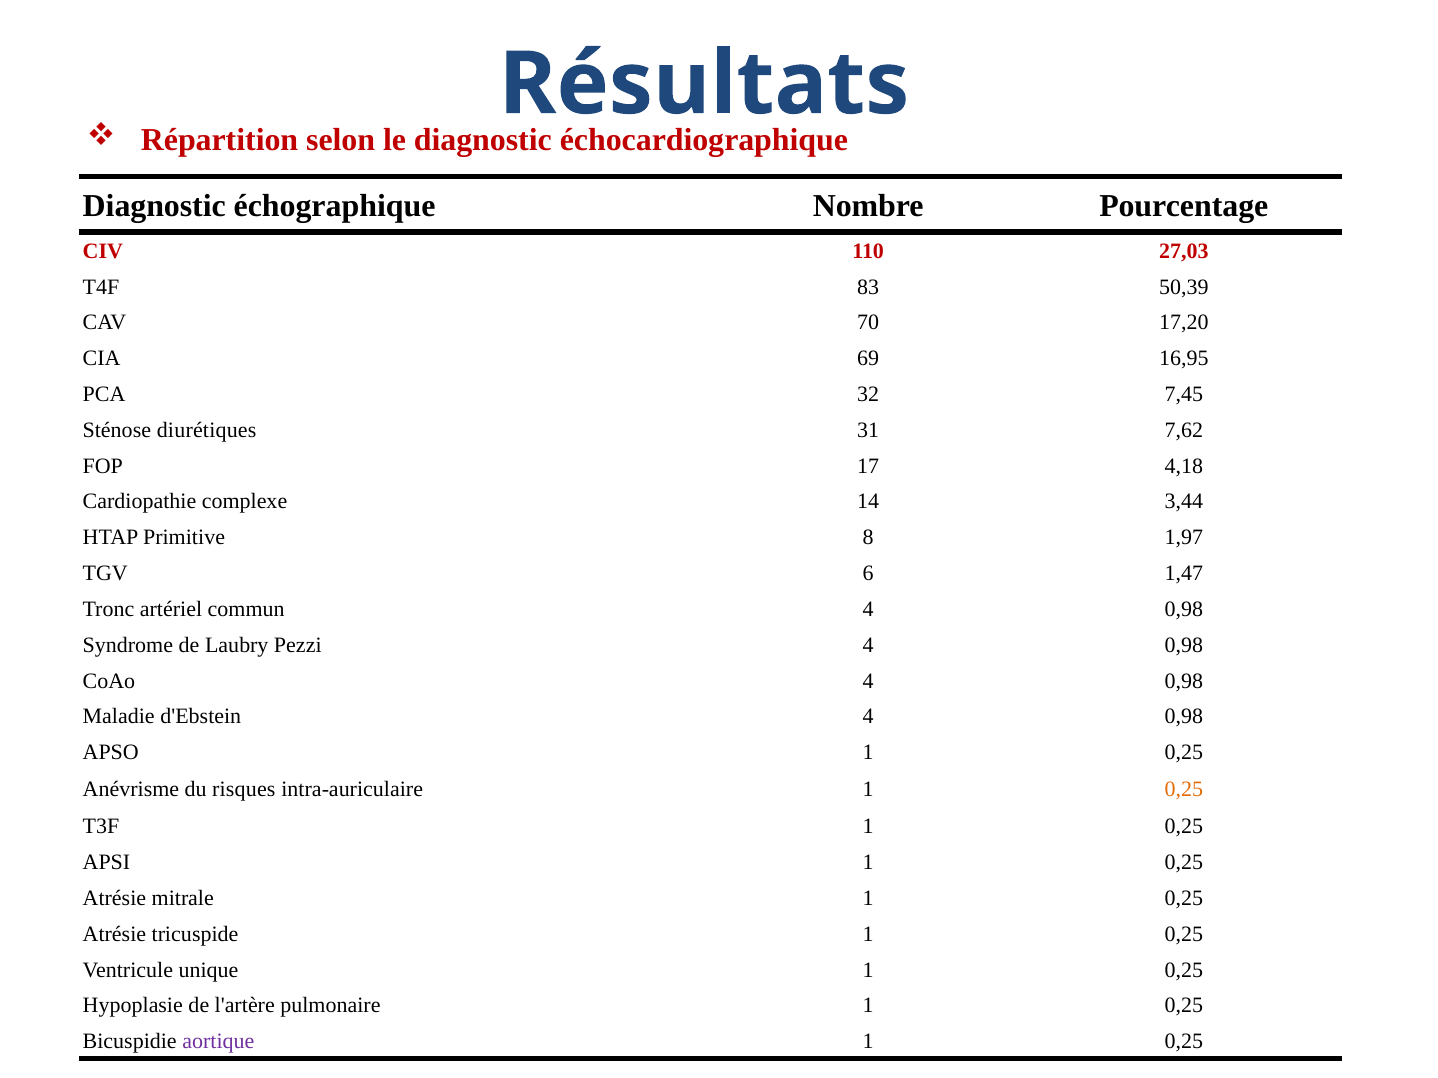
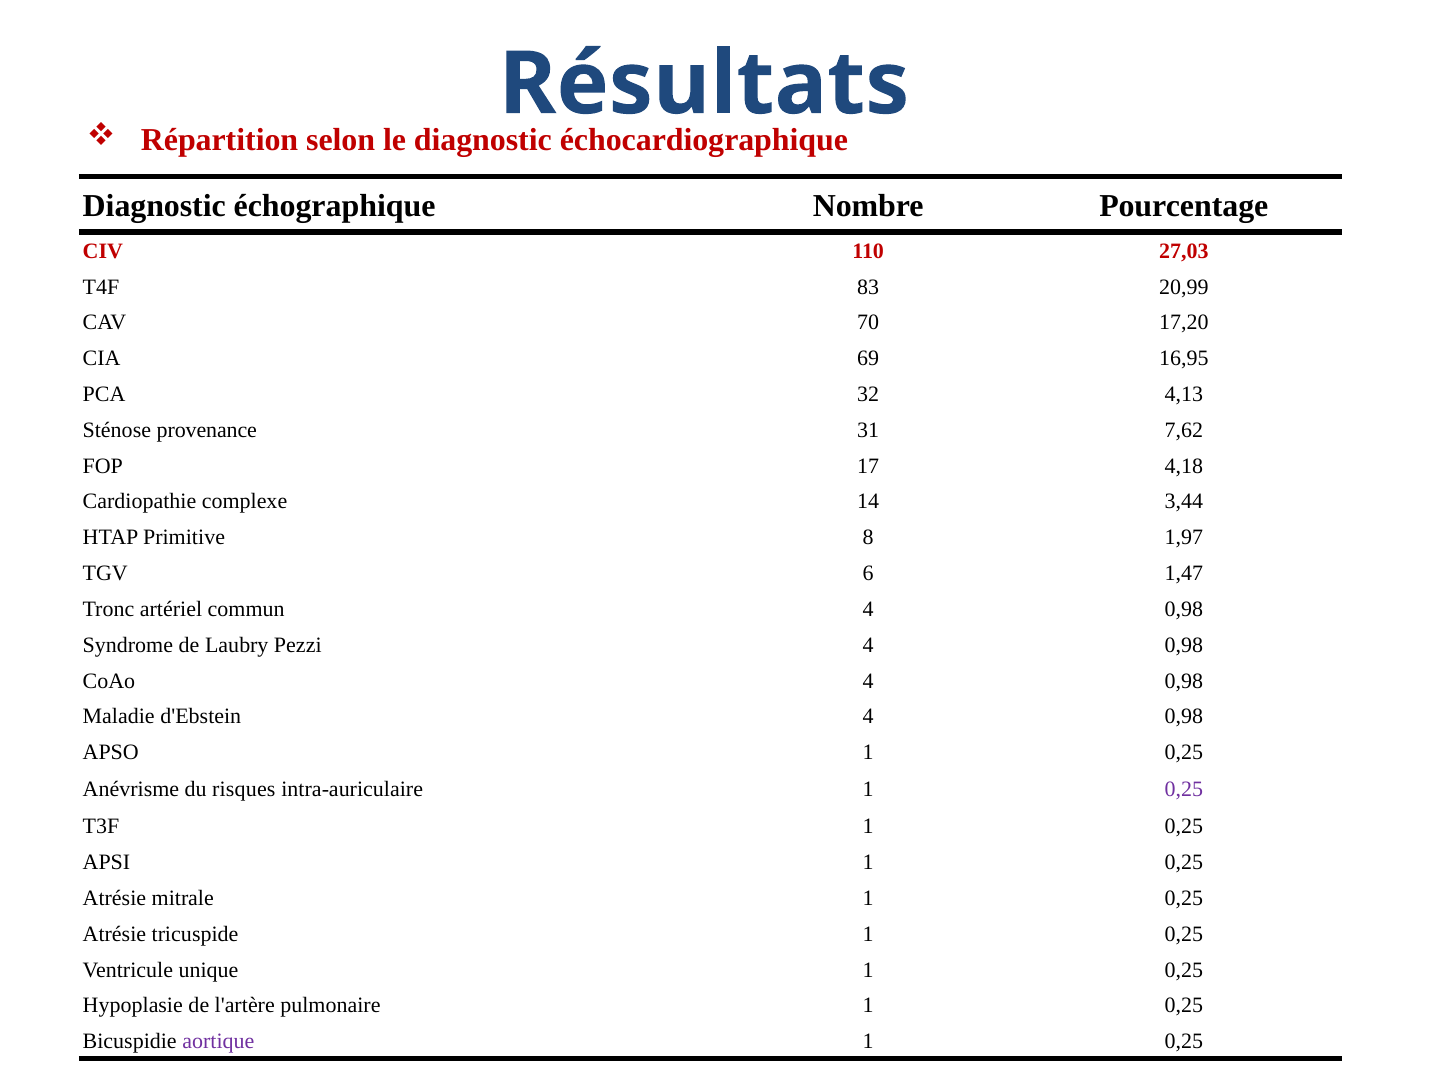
50,39: 50,39 -> 20,99
7,45: 7,45 -> 4,13
diurétiques: diurétiques -> provenance
0,25 at (1184, 790) colour: orange -> purple
